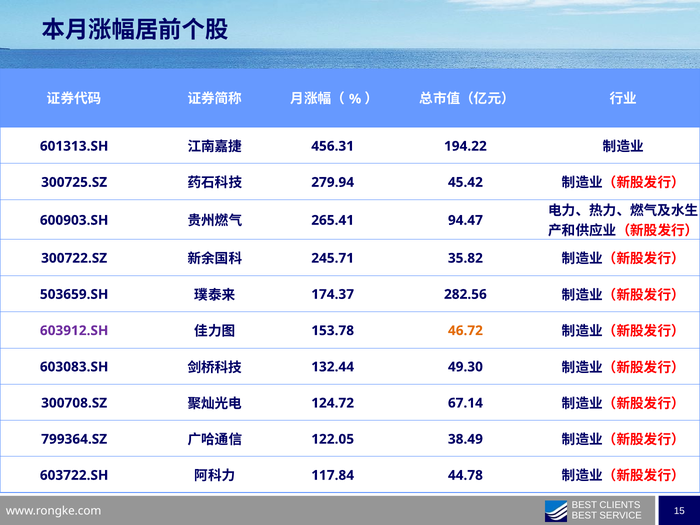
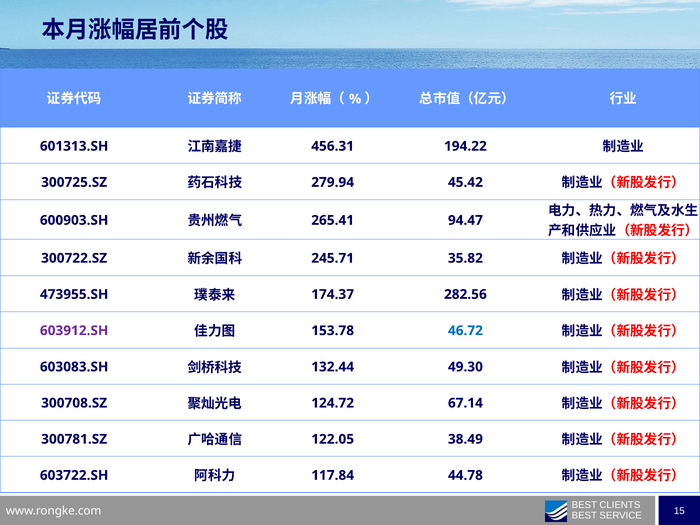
503659.SH: 503659.SH -> 473955.SH
46.72 colour: orange -> blue
799364.SZ: 799364.SZ -> 300781.SZ
